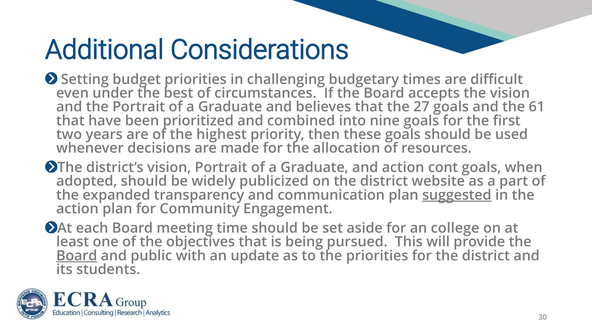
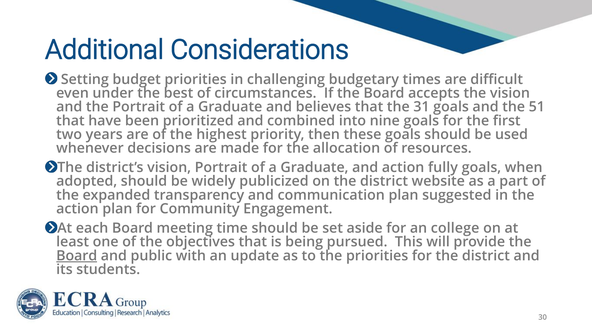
27: 27 -> 31
61: 61 -> 51
cont: cont -> fully
suggested underline: present -> none
